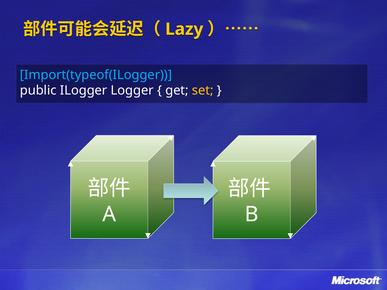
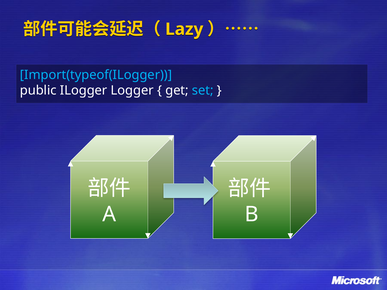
set colour: yellow -> light blue
